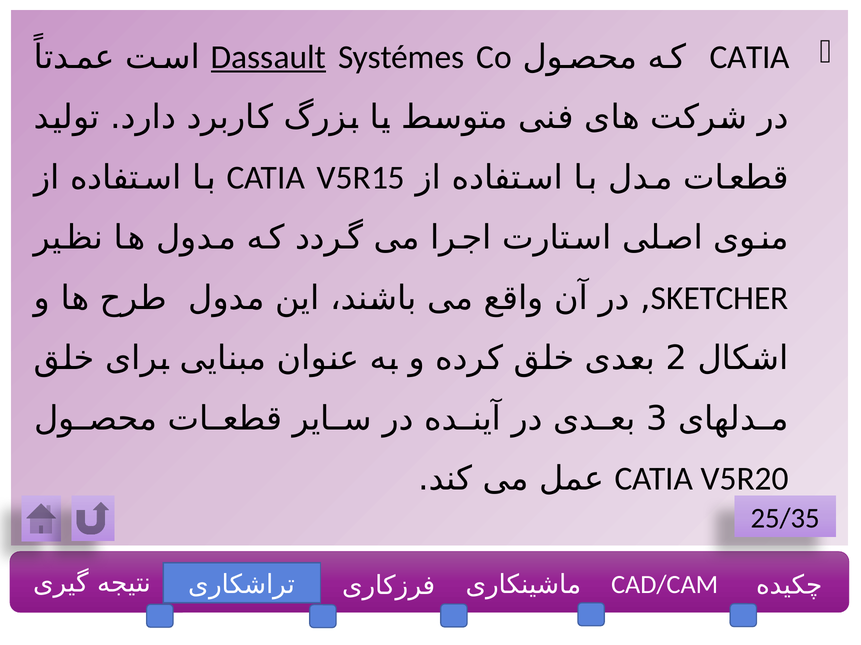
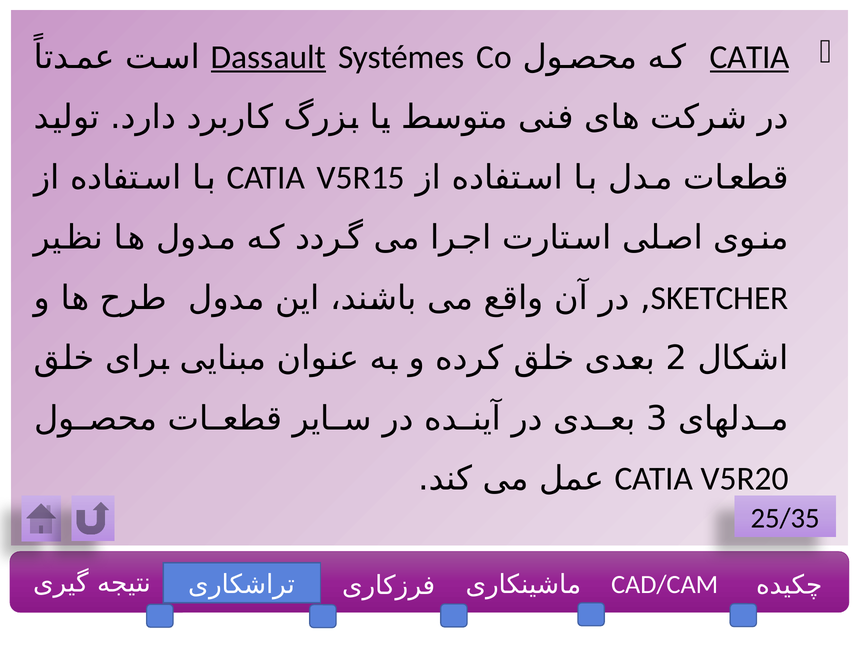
CATIA at (750, 57) underline: none -> present
